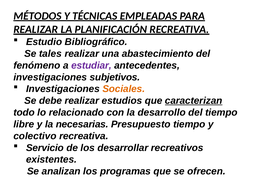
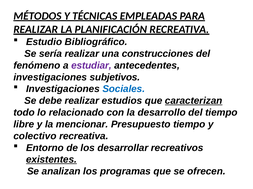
tales: tales -> sería
abastecimiento: abastecimiento -> construcciones
Sociales colour: orange -> blue
necesarias: necesarias -> mencionar
Servicio: Servicio -> Entorno
existentes underline: none -> present
